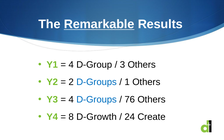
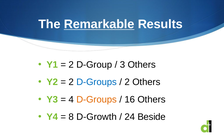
4 at (71, 65): 4 -> 2
1 at (127, 82): 1 -> 2
D-Groups at (97, 99) colour: blue -> orange
76: 76 -> 16
Create: Create -> Beside
